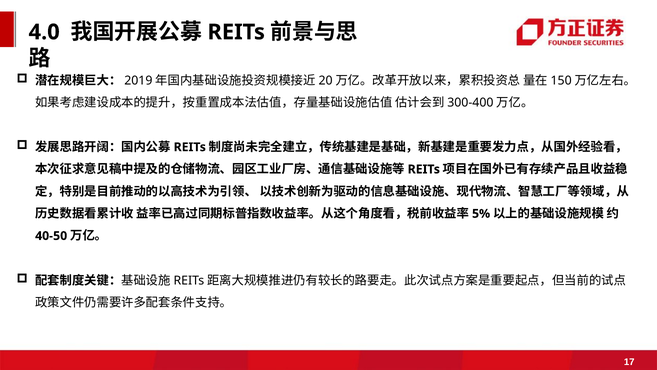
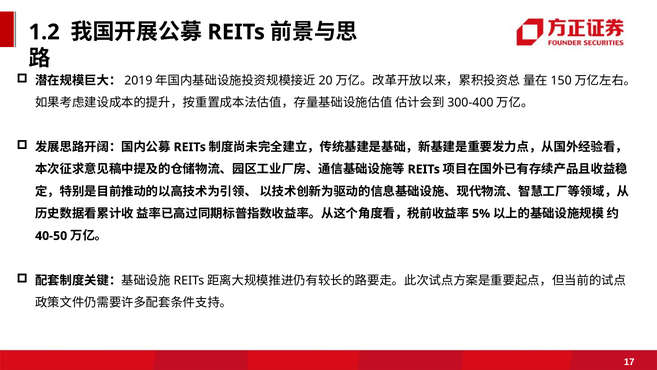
4.0: 4.0 -> 1.2
